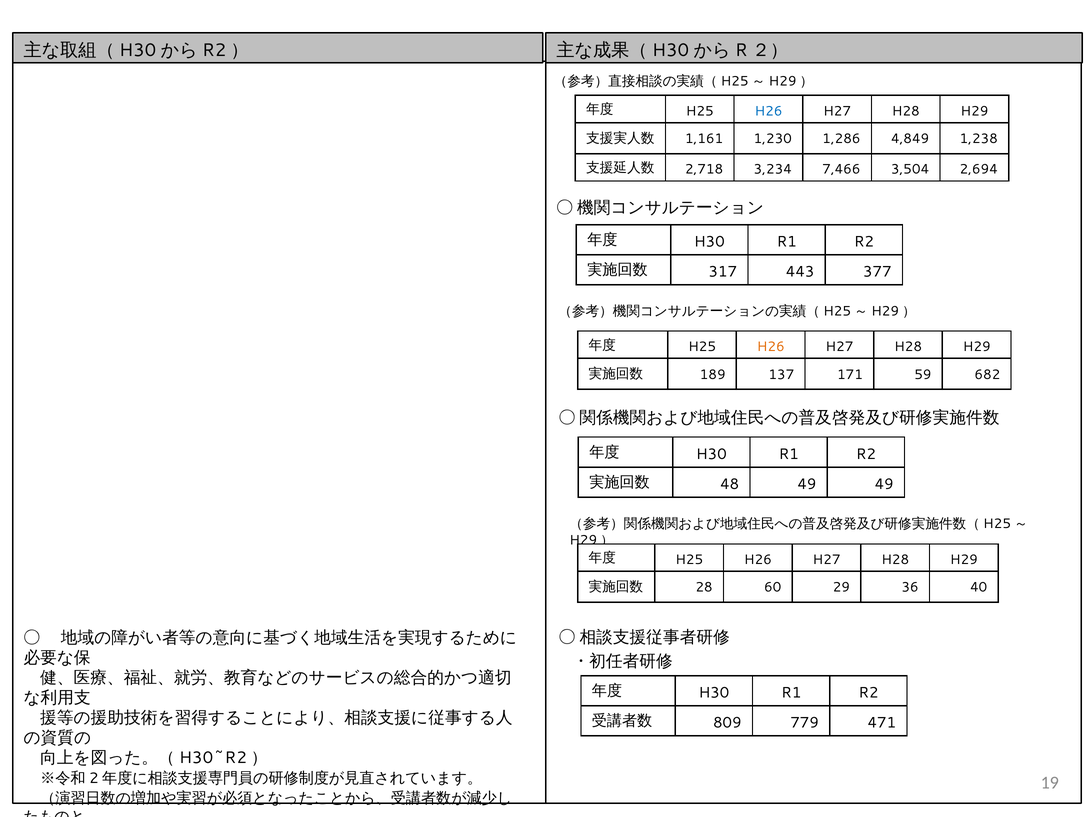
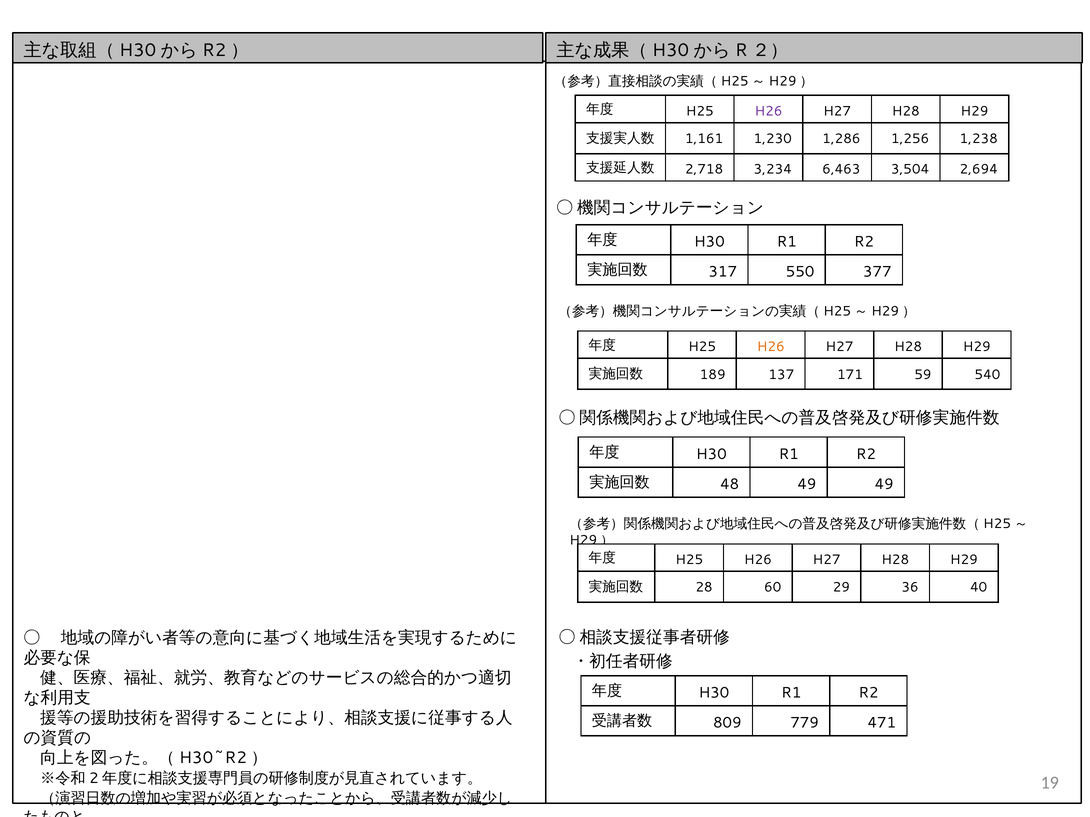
H26 at (768, 111) colour: blue -> purple
4,849: 4,849 -> 1,256
7,466: 7,466 -> 6,463
443: 443 -> 550
682: 682 -> 540
